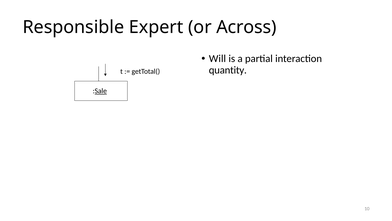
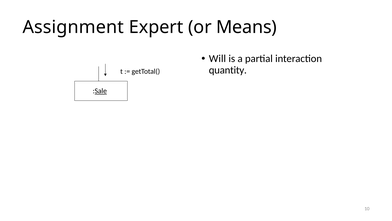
Responsible: Responsible -> Assignment
Across: Across -> Means
